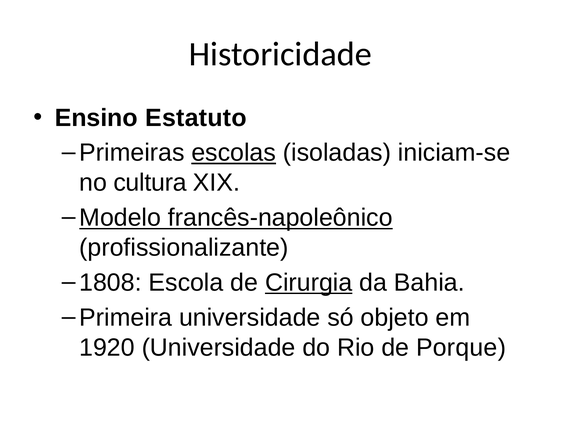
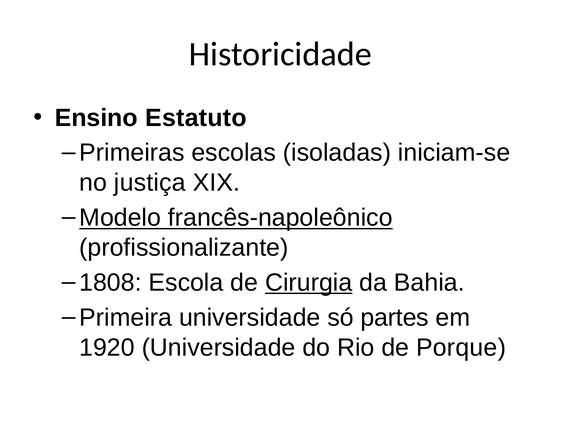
escolas underline: present -> none
cultura: cultura -> justiça
objeto: objeto -> partes
